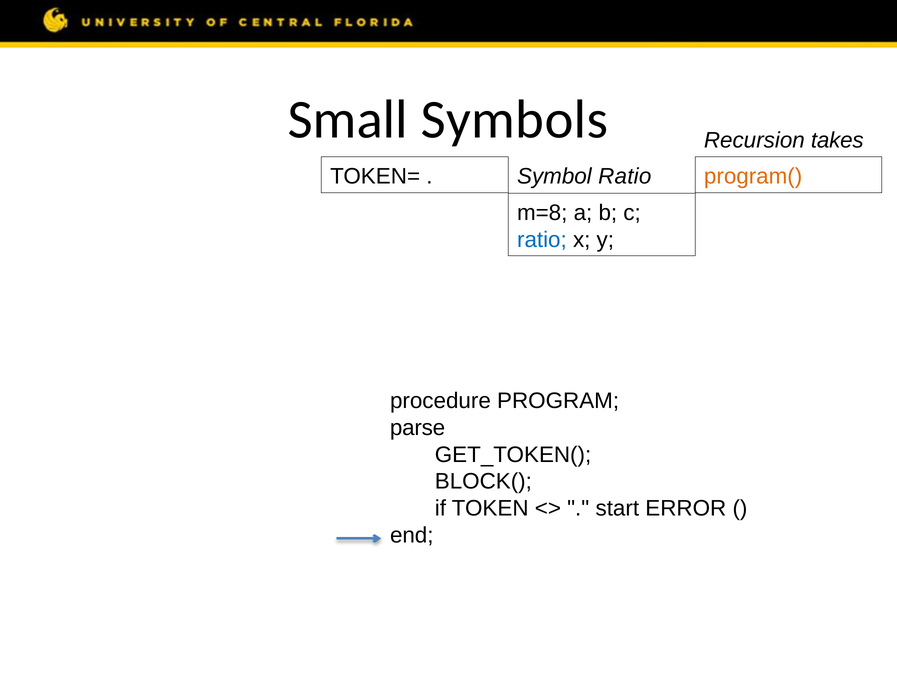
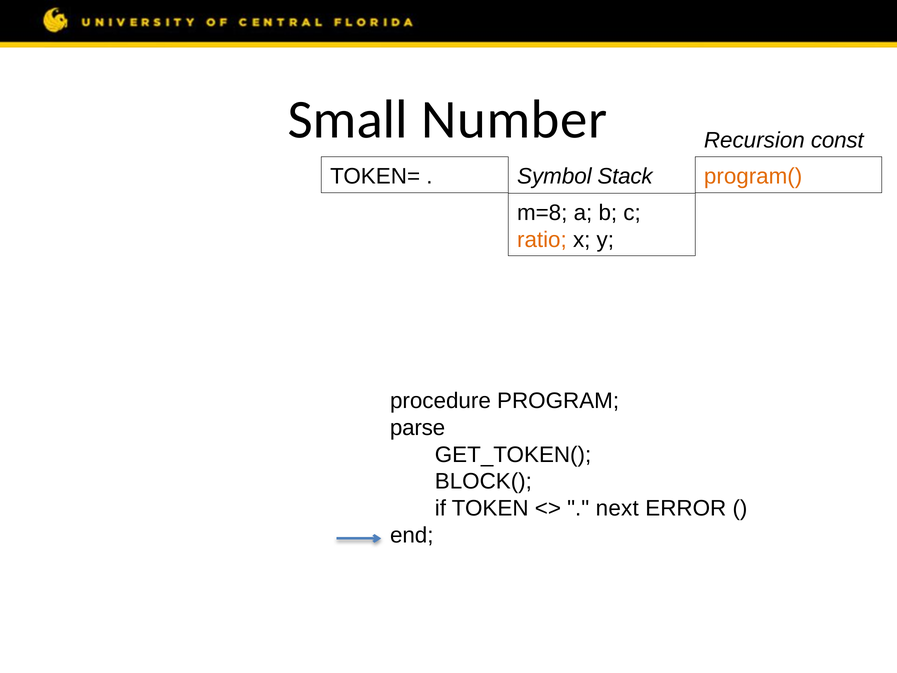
Symbols: Symbols -> Number
Recursion takes: takes -> const
Symbol Ratio: Ratio -> Stack
ratio at (542, 240) colour: blue -> orange
start: start -> next
